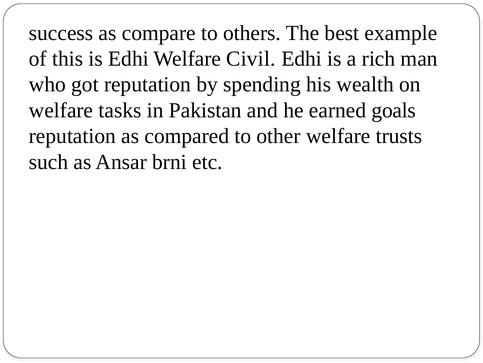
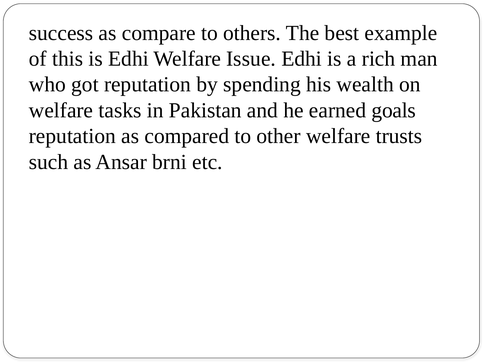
Civil: Civil -> Issue
